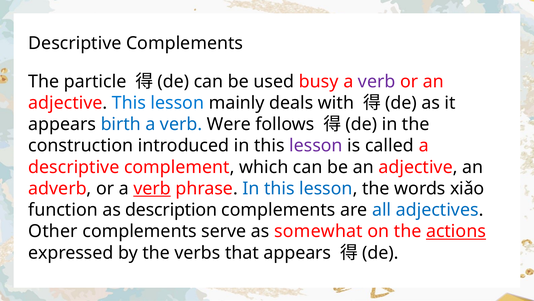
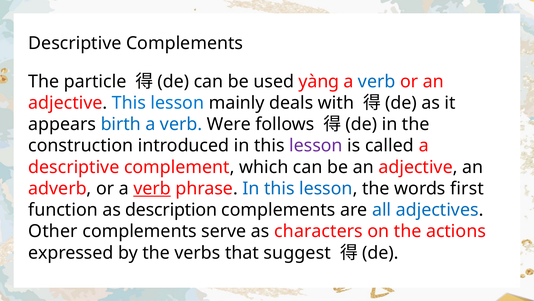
busy: busy -> yàng
verb at (377, 81) colour: purple -> blue
xiǎo: xiǎo -> first
somewhat: somewhat -> characters
actions underline: present -> none
that appears: appears -> suggest
